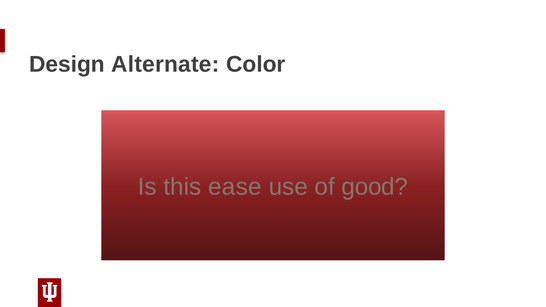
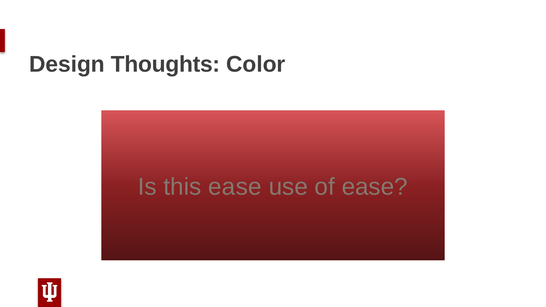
Alternate: Alternate -> Thoughts
of good: good -> ease
